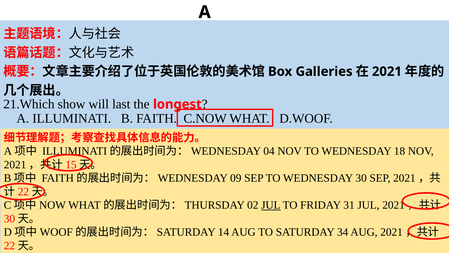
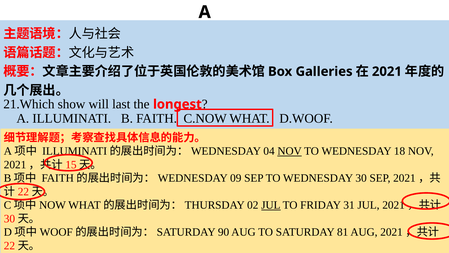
NOV at (290, 151) underline: none -> present
14: 14 -> 90
34: 34 -> 81
